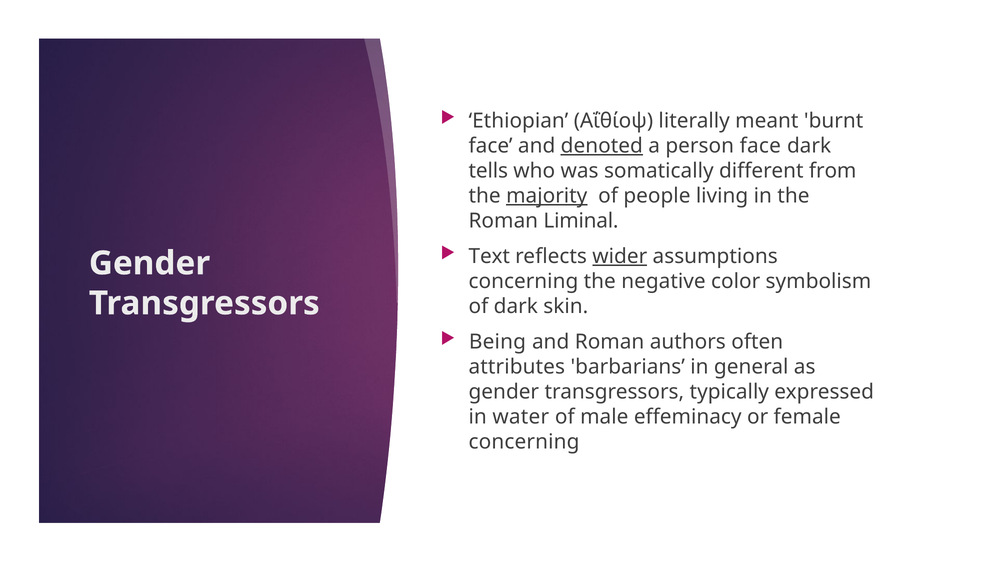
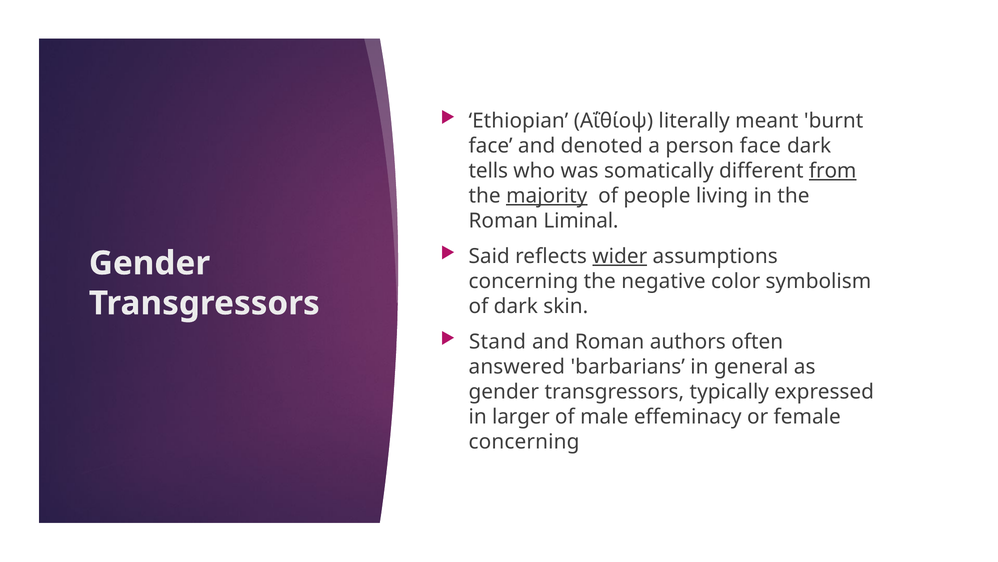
denoted underline: present -> none
from underline: none -> present
Text: Text -> Said
Being: Being -> Stand
attributes: attributes -> answered
water: water -> larger
